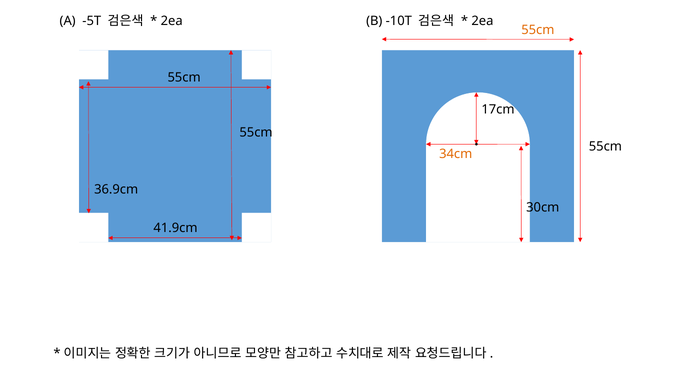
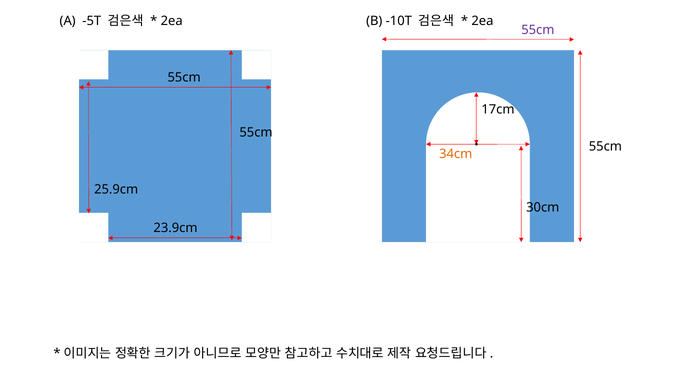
55cm at (538, 30) colour: orange -> purple
36.9cm: 36.9cm -> 25.9cm
41.9cm: 41.9cm -> 23.9cm
